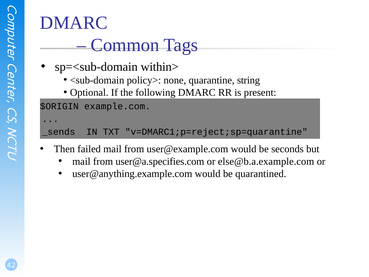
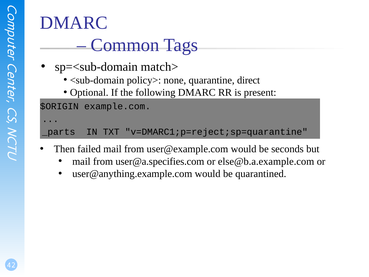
within>: within> -> match>
string: string -> direct
_sends: _sends -> _parts
